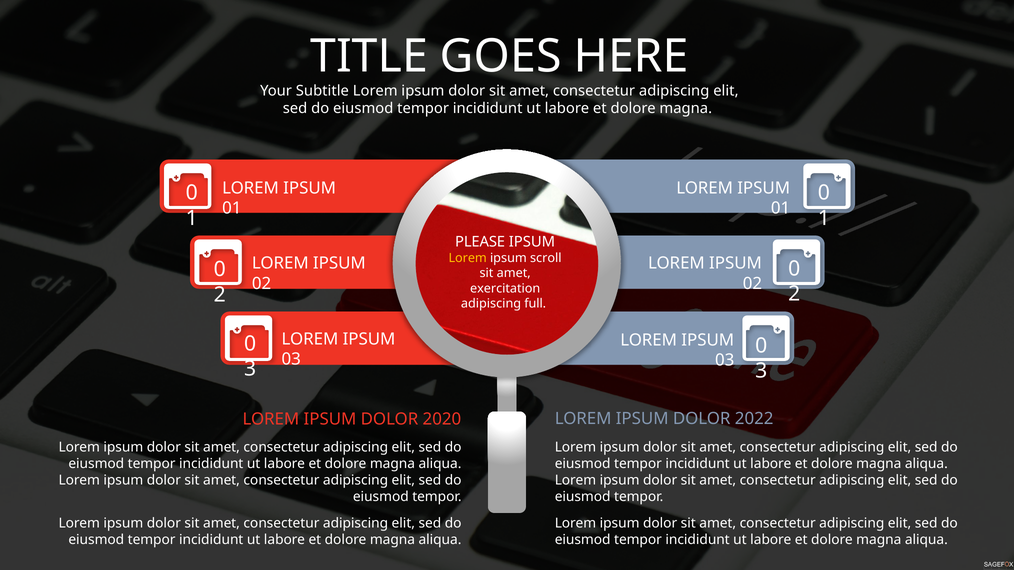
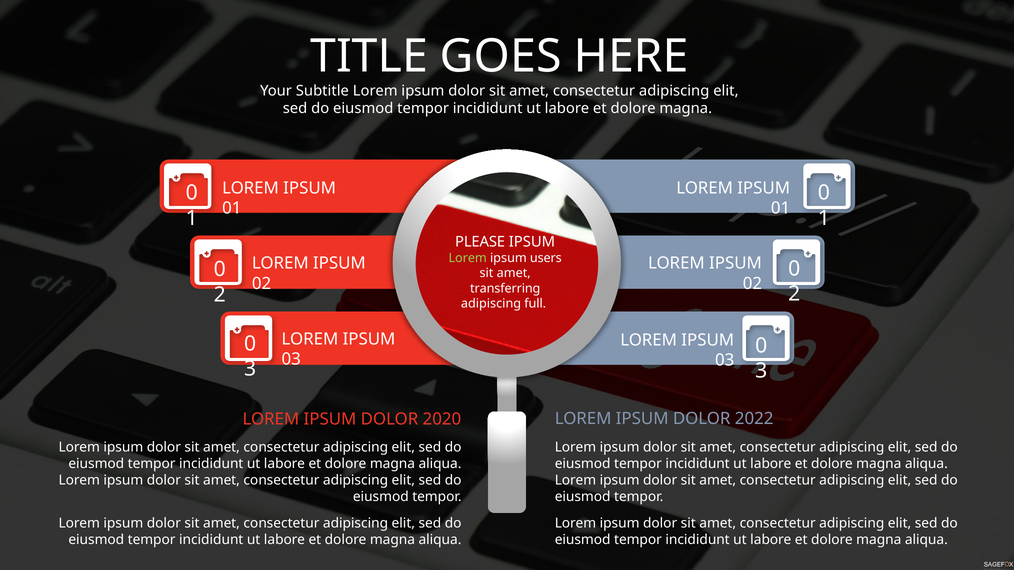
Lorem at (468, 258) colour: yellow -> light green
scroll: scroll -> users
exercitation: exercitation -> transferring
